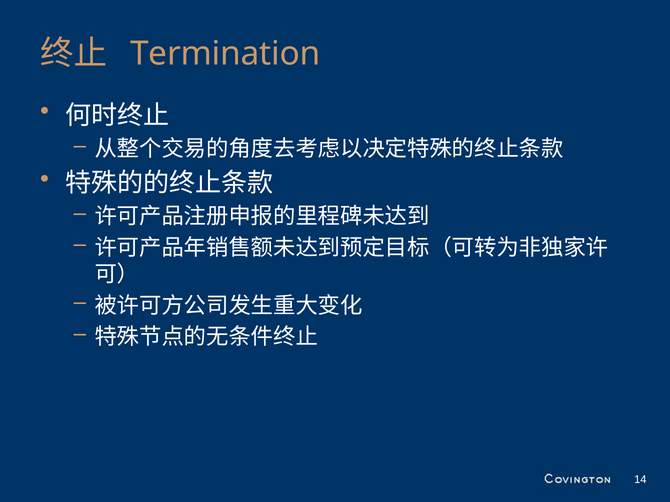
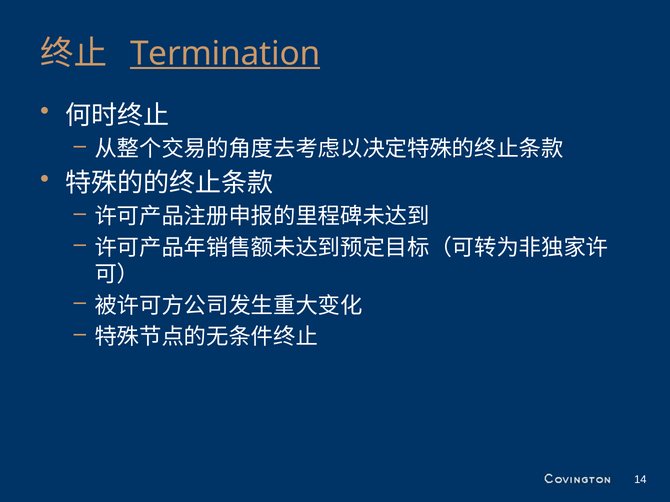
Termination underline: none -> present
